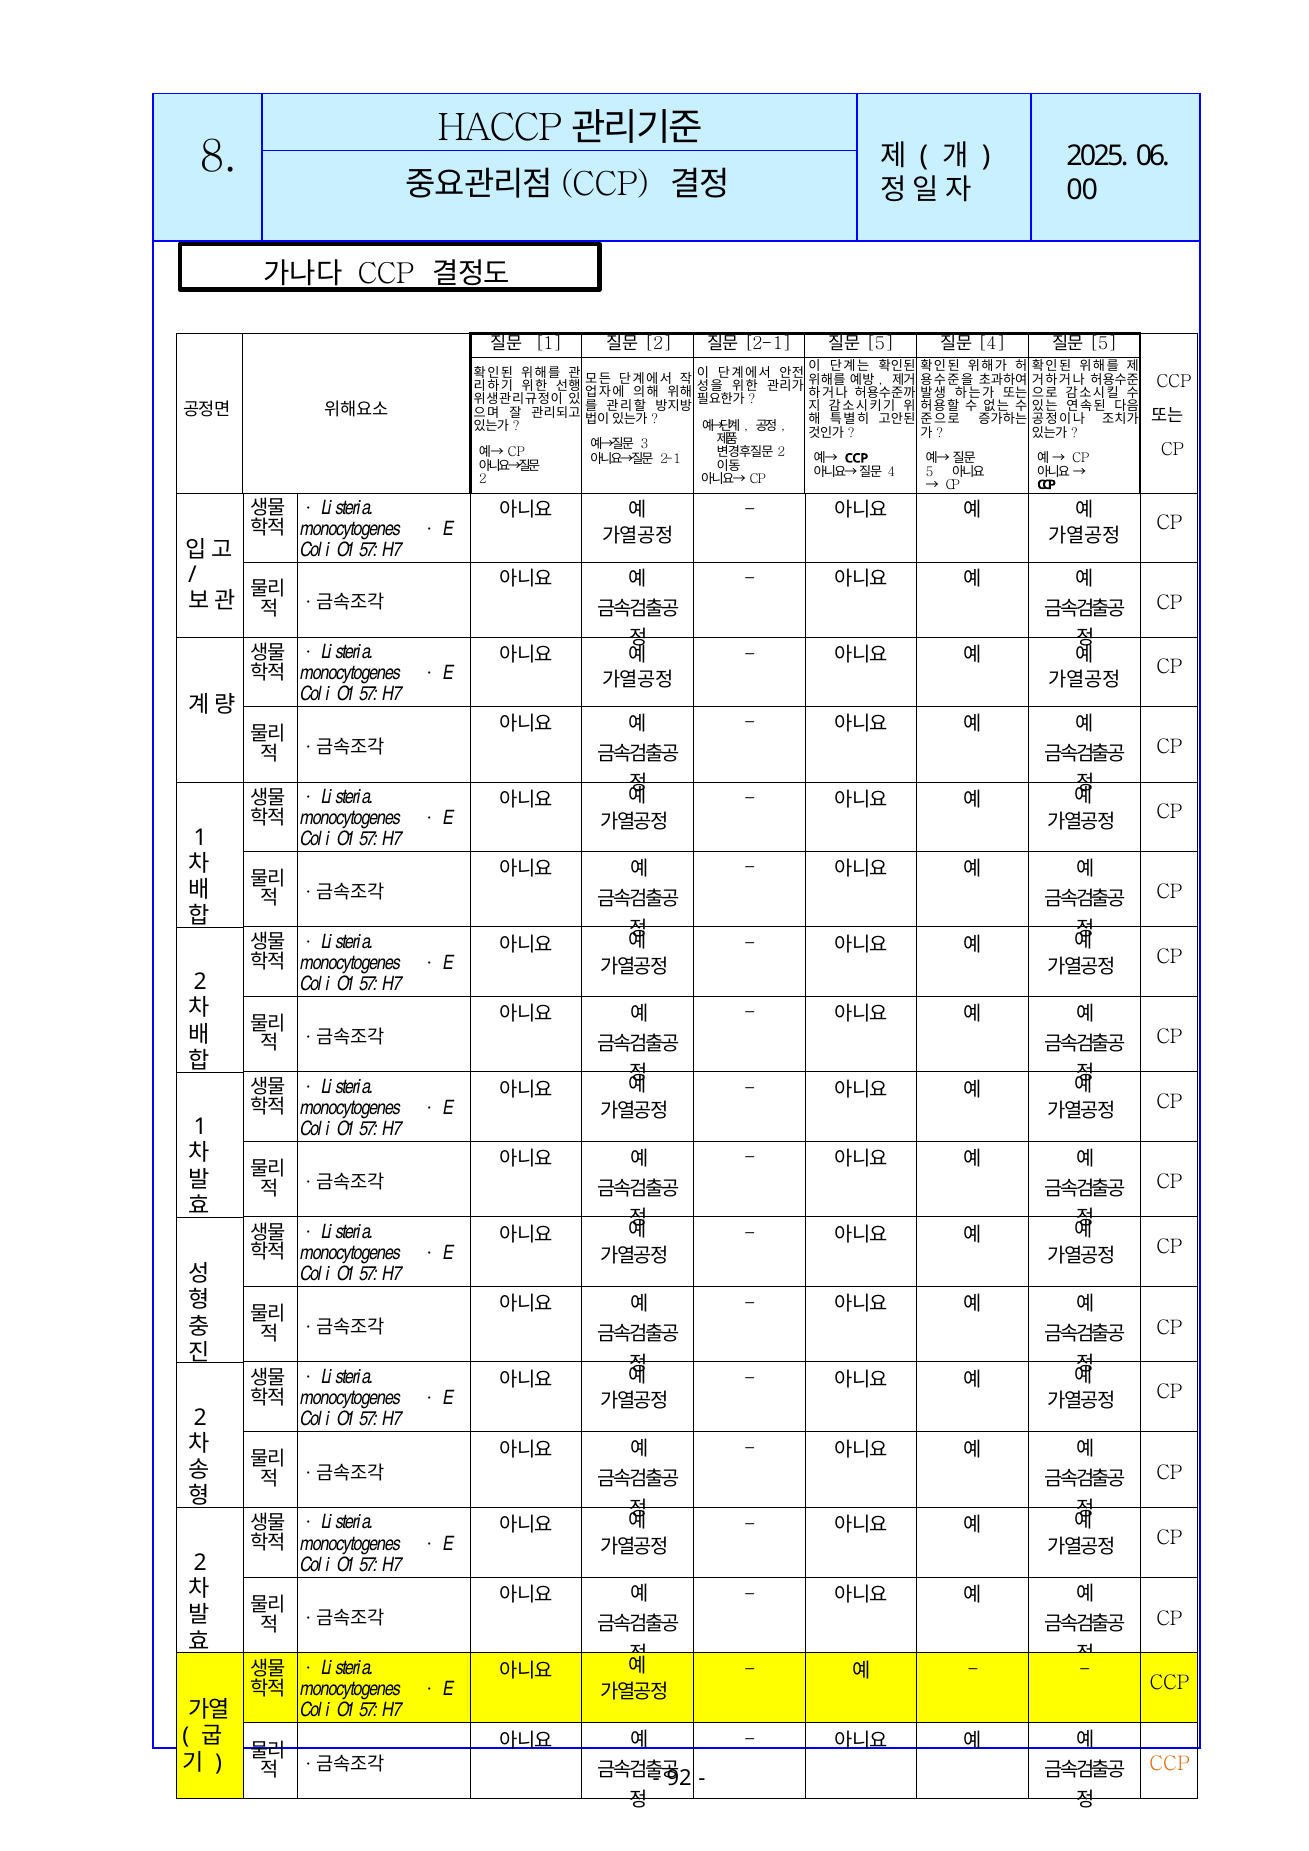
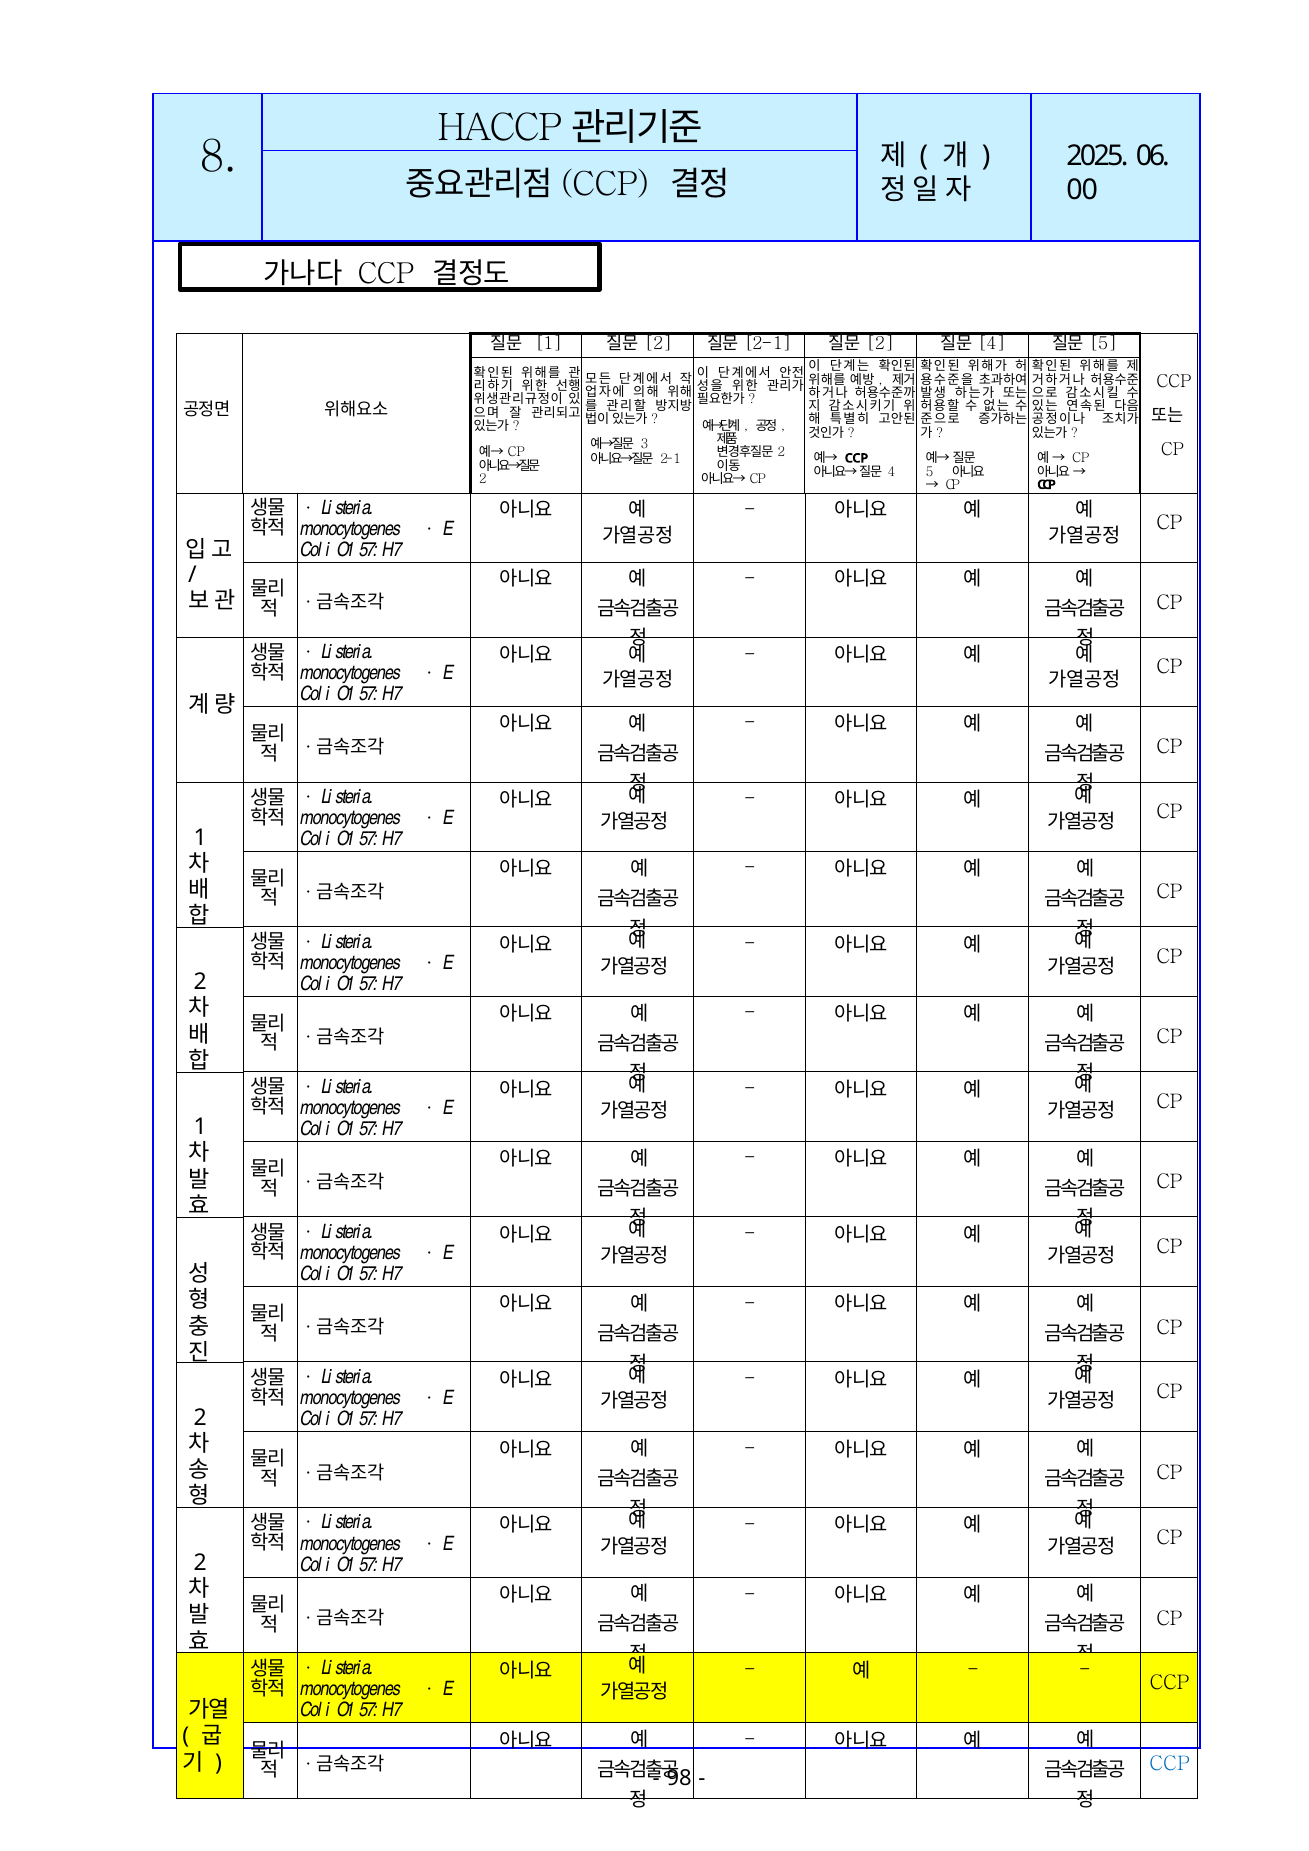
5 at (880, 344): 5 -> 2
CCP at (1170, 1764) colour: orange -> blue
92: 92 -> 98
